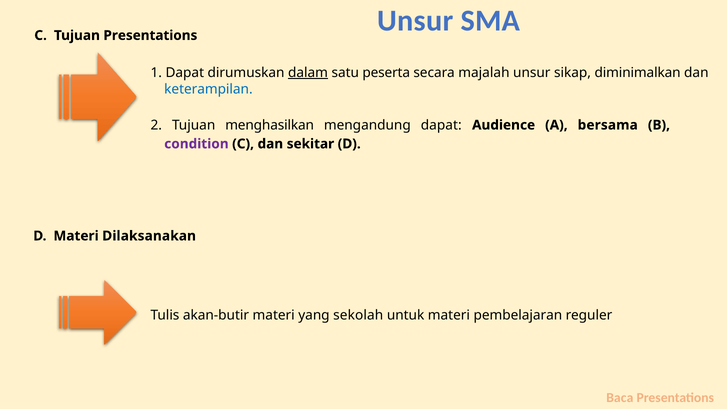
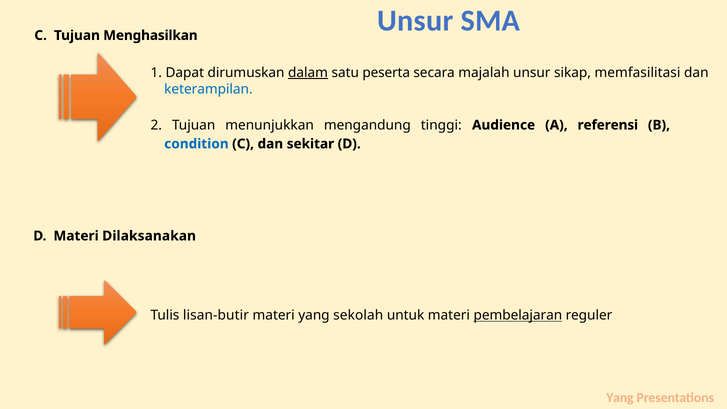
Tujuan Presentations: Presentations -> Menghasilkan
diminimalkan: diminimalkan -> memfasilitasi
menghasilkan: menghasilkan -> menunjukkan
mengandung dapat: dapat -> tinggi
bersama: bersama -> referensi
condition colour: purple -> blue
akan-butir: akan-butir -> lisan-butir
pembelajaran underline: none -> present
Baca at (620, 398): Baca -> Yang
